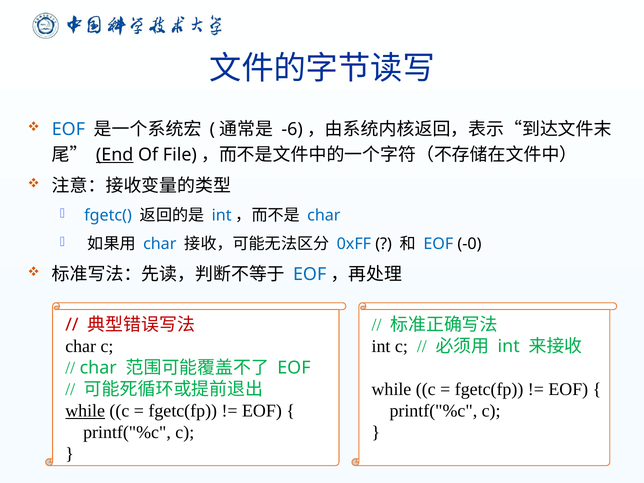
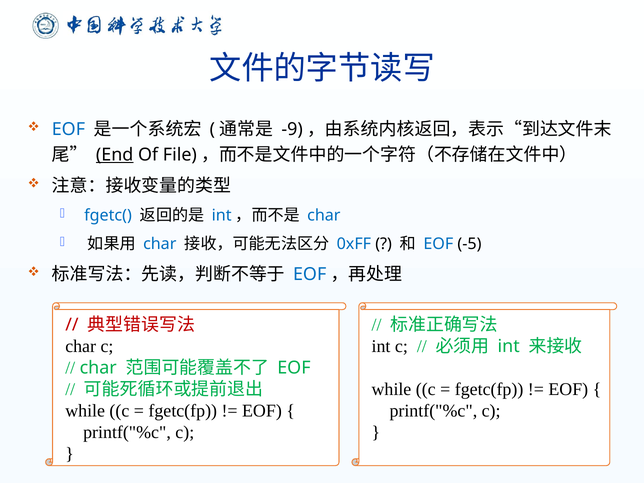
-6: -6 -> -9
-0: -0 -> -5
while at (85, 411) underline: present -> none
